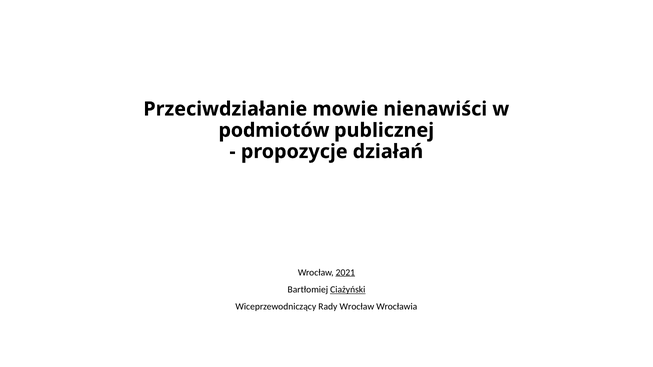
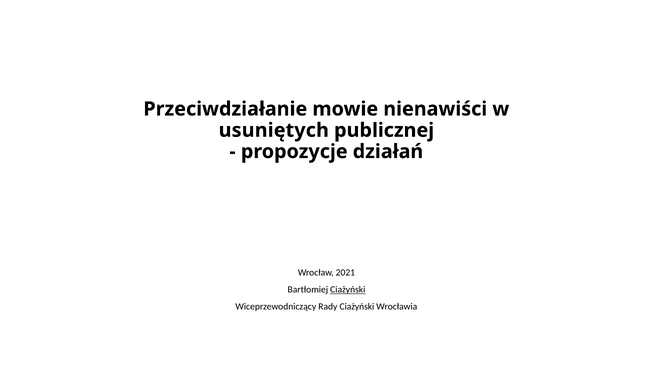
podmiotów: podmiotów -> usuniętych
2021 underline: present -> none
Rady Wrocław: Wrocław -> Ciażyński
